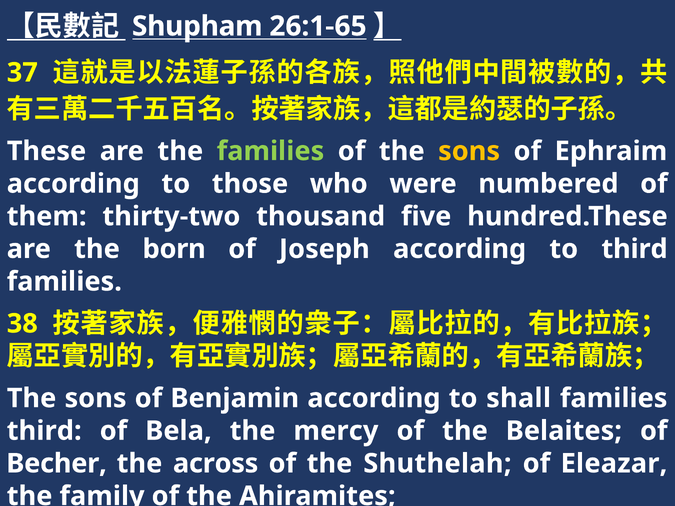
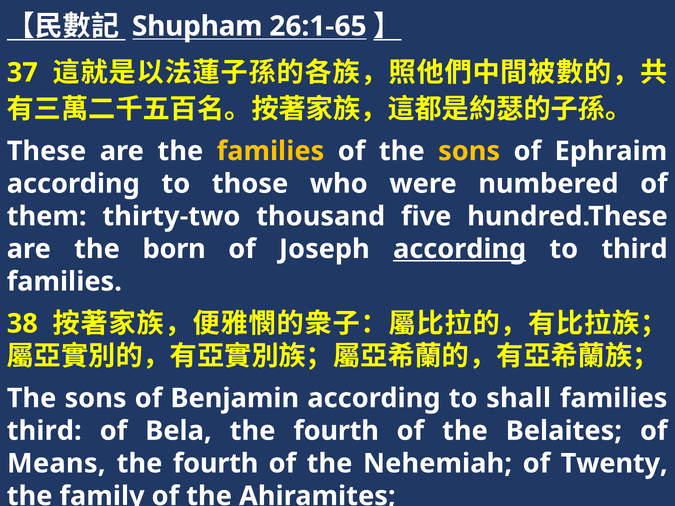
families at (270, 151) colour: light green -> yellow
according at (460, 249) underline: none -> present
Bela the mercy: mercy -> fourth
Becher: Becher -> Means
across at (216, 464): across -> fourth
Shuthelah: Shuthelah -> Nehemiah
Eleazar: Eleazar -> Twenty
